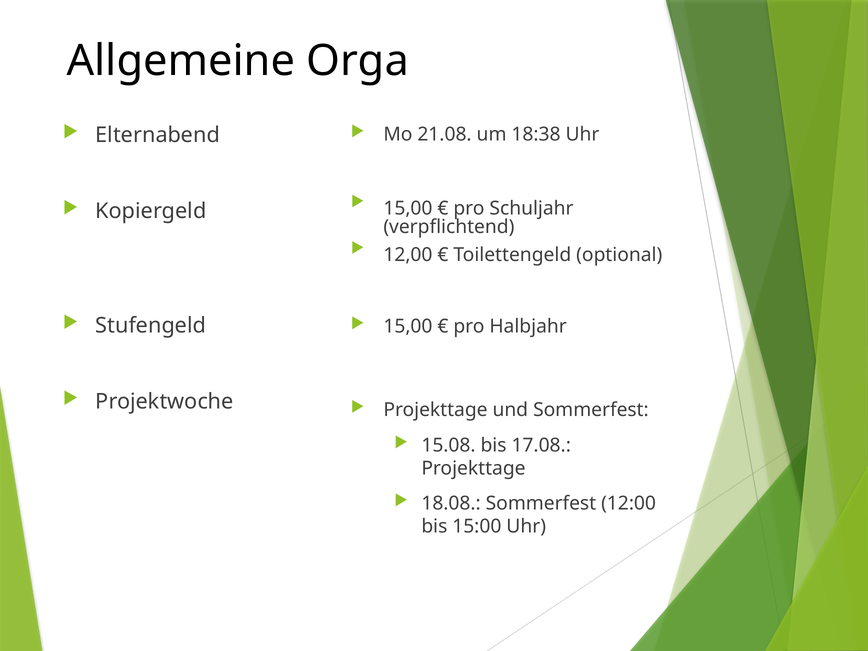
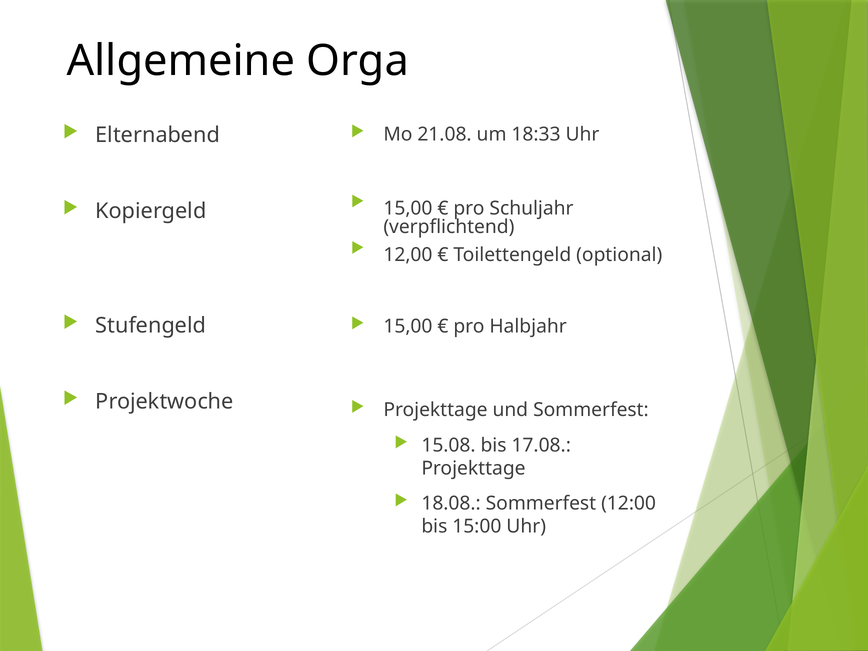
18:38: 18:38 -> 18:33
